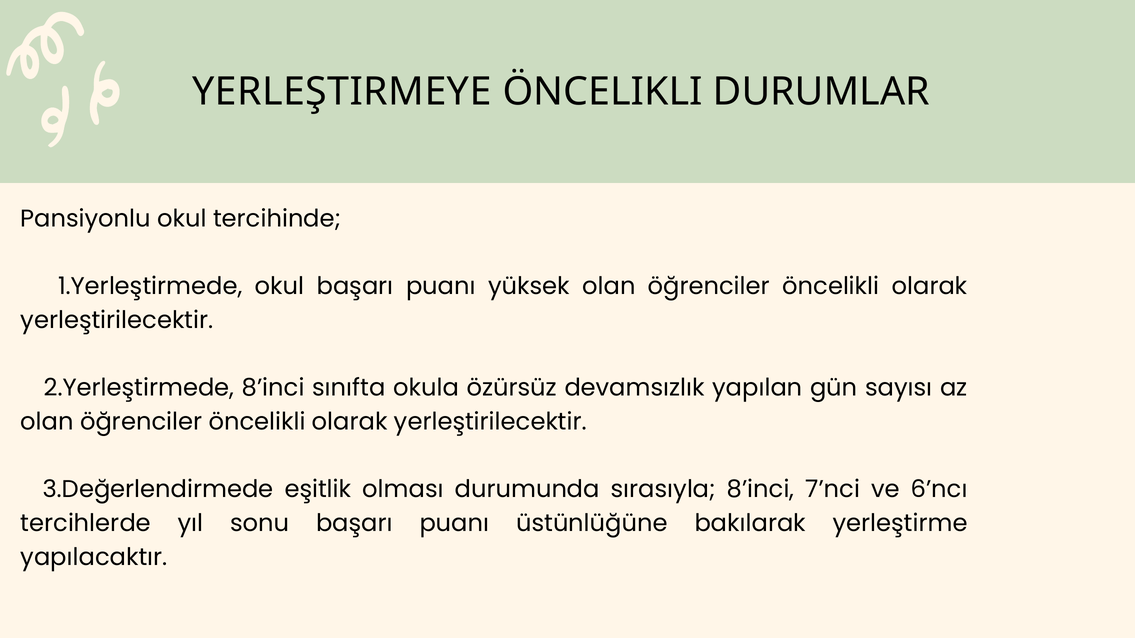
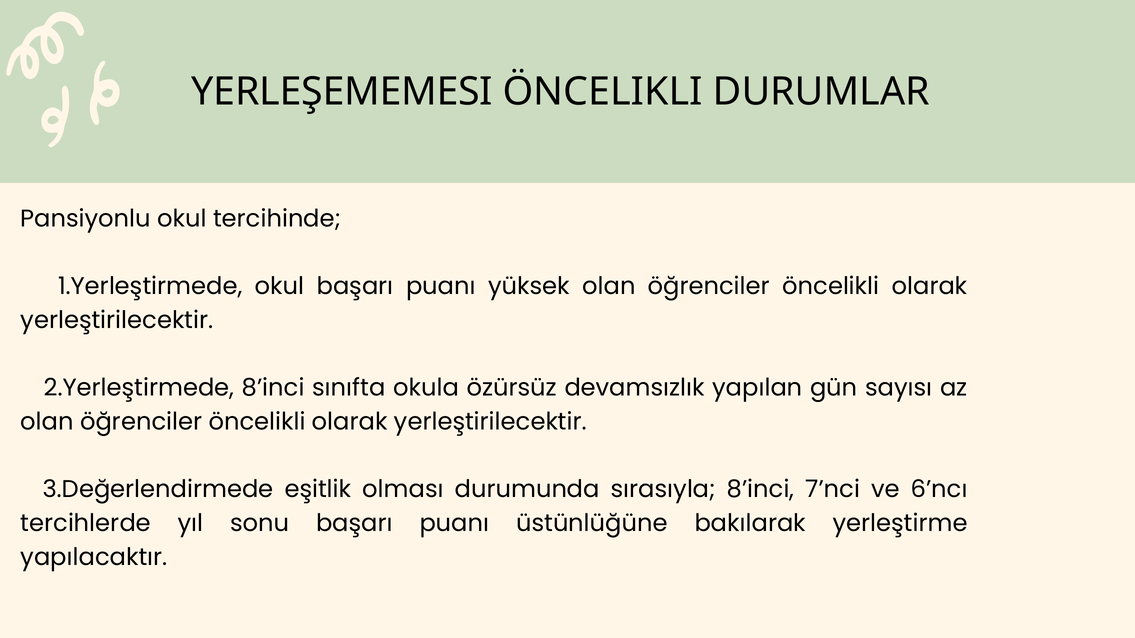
YERLEŞTIRMEYE: YERLEŞTIRMEYE -> YERLEŞEMEMESI
